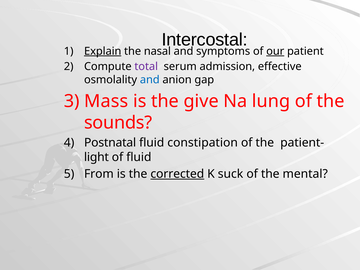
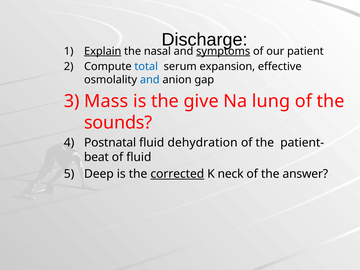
Intercostal: Intercostal -> Discharge
symptoms underline: none -> present
our underline: present -> none
total colour: purple -> blue
admission: admission -> expansion
constipation: constipation -> dehydration
light: light -> beat
From: From -> Deep
suck: suck -> neck
mental: mental -> answer
